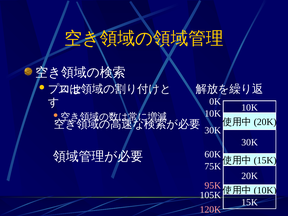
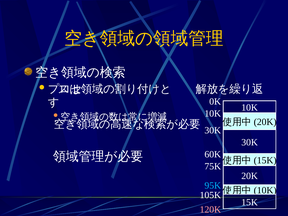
95K colour: pink -> light blue
